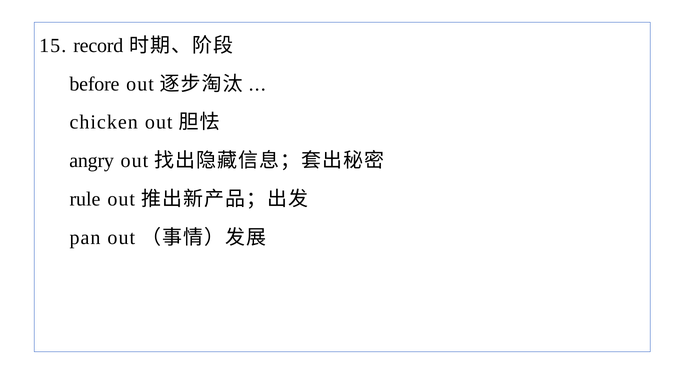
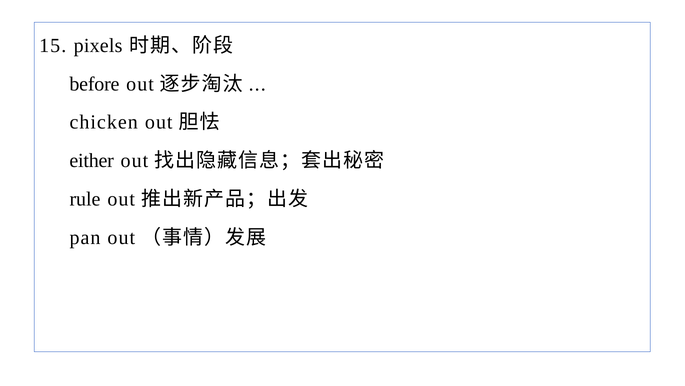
record: record -> pixels
angry: angry -> either
